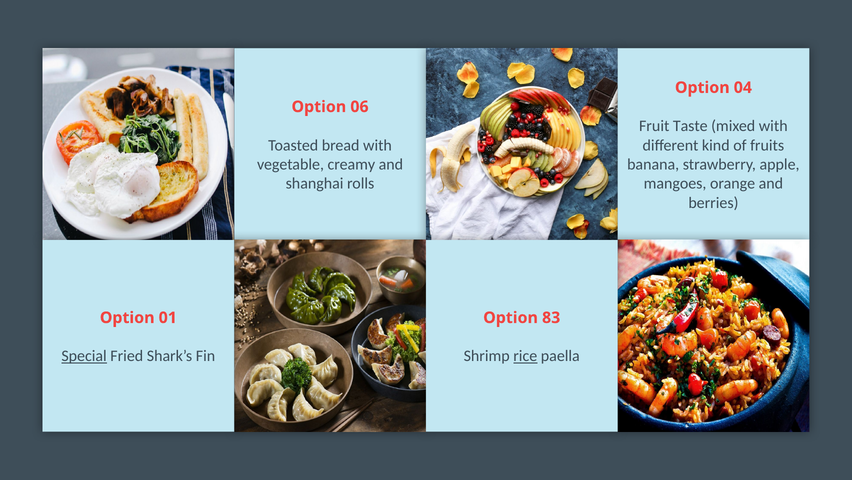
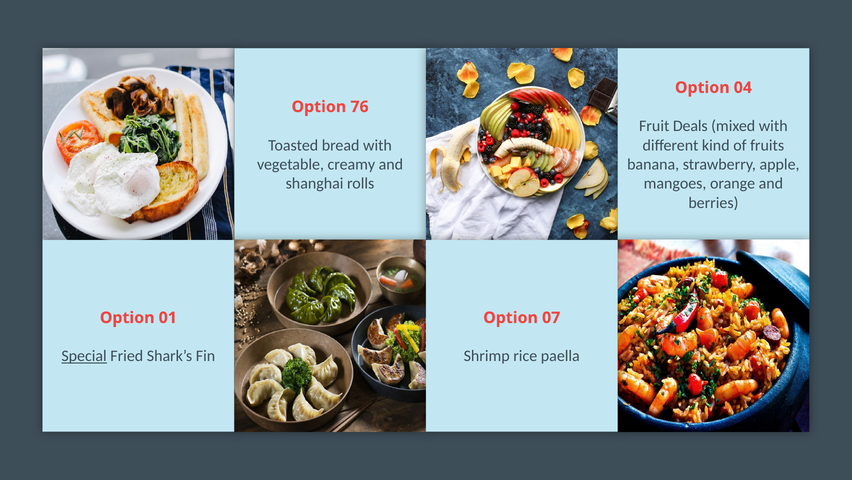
06: 06 -> 76
Taste: Taste -> Deals
83: 83 -> 07
rice underline: present -> none
